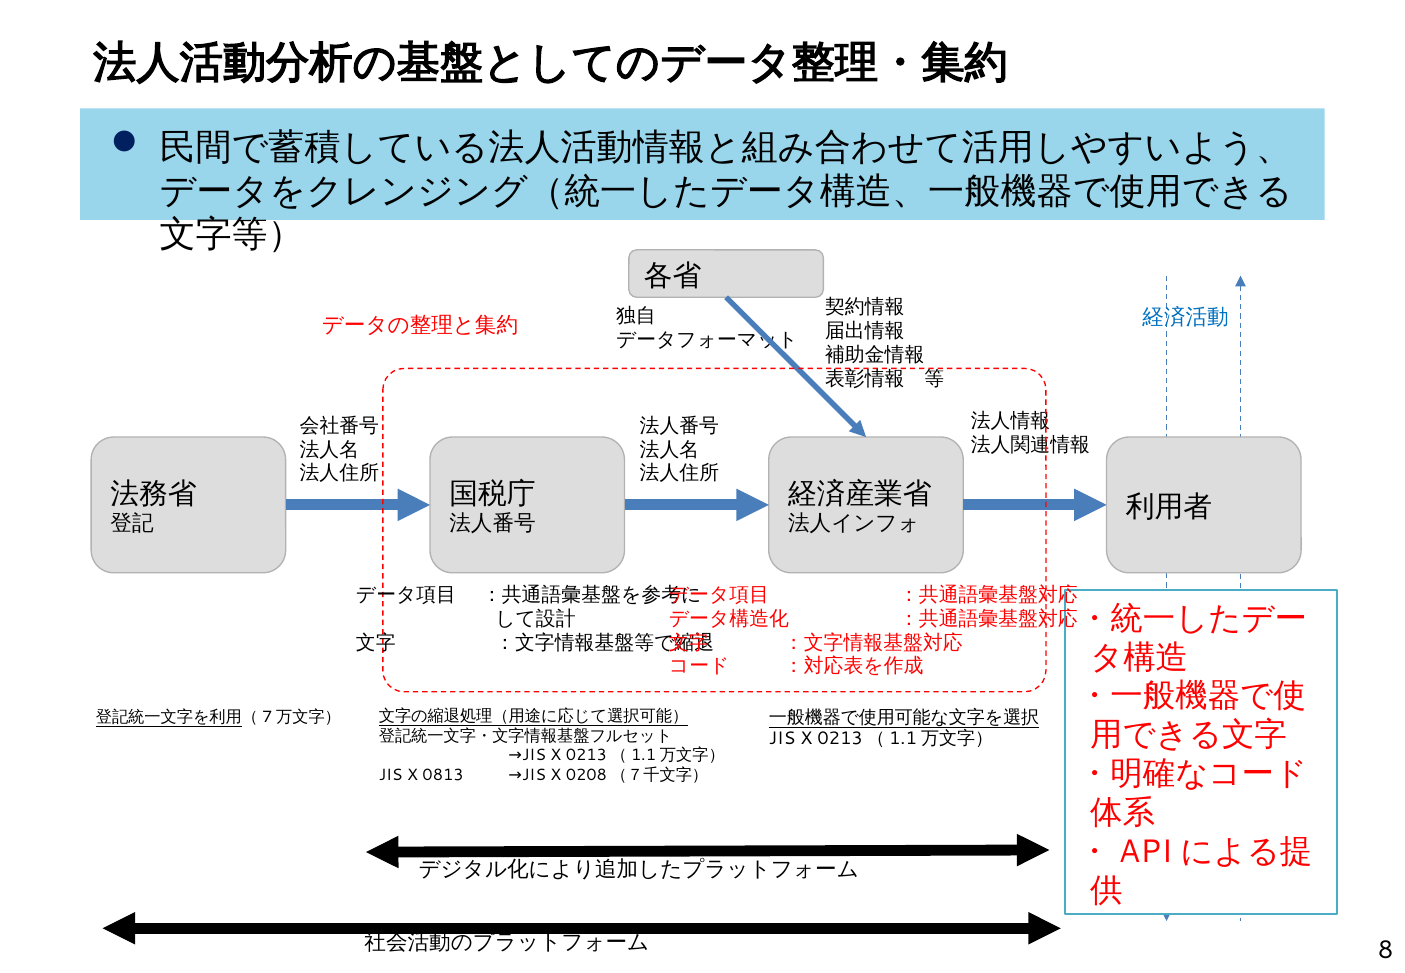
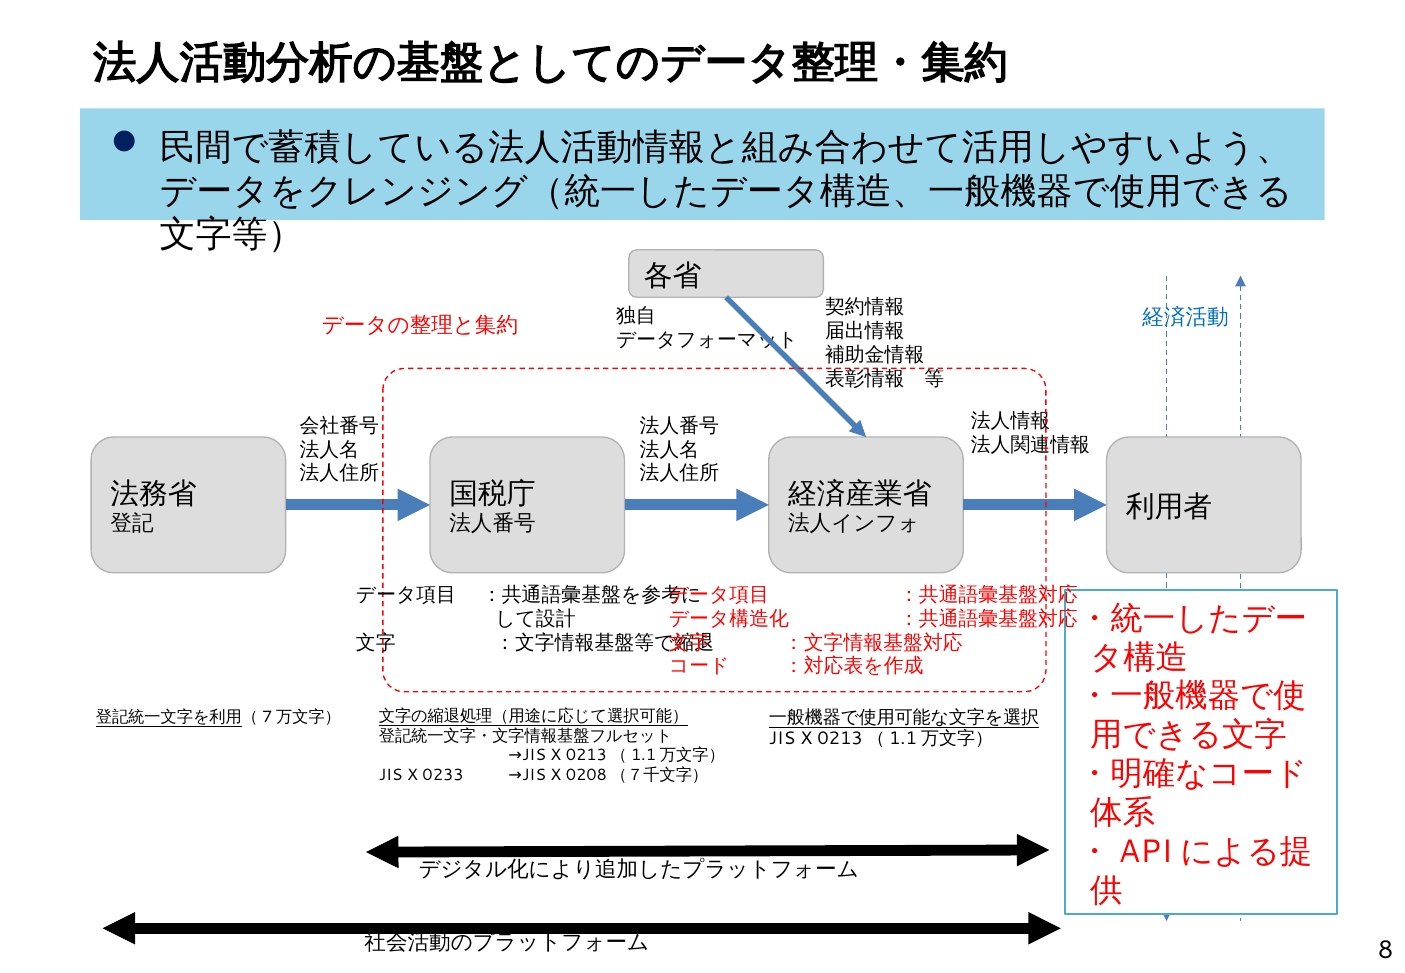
0813: 0813 -> 0233
